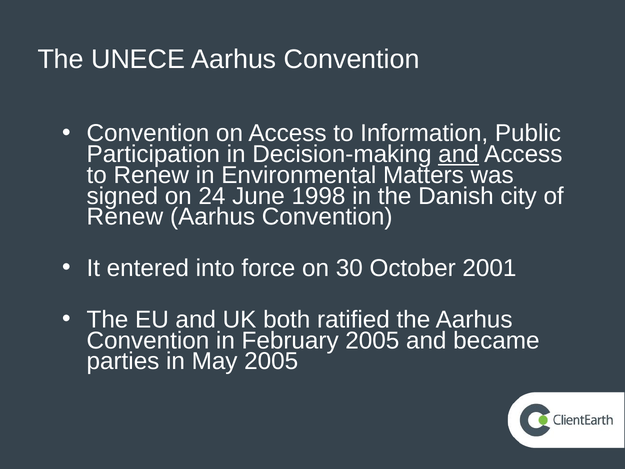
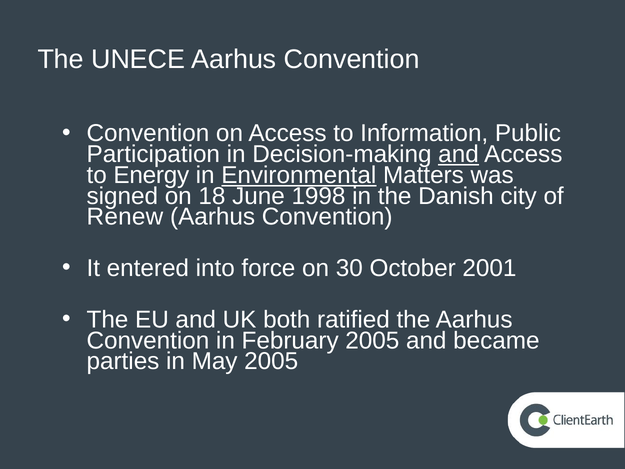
to Renew: Renew -> Energy
Environmental underline: none -> present
24: 24 -> 18
